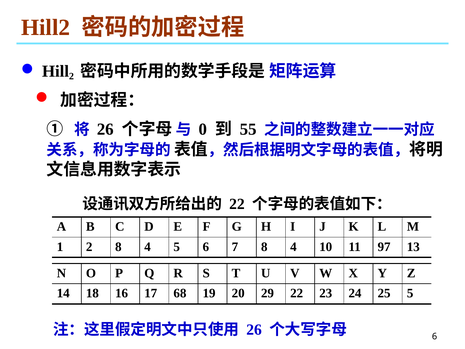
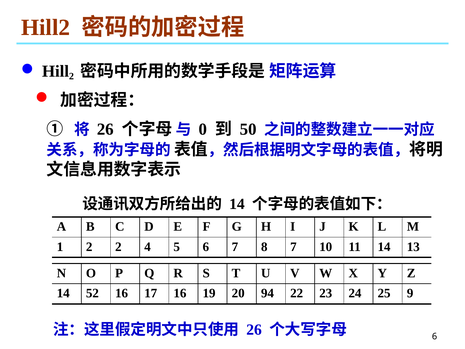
55: 55 -> 50
22 at (237, 204): 22 -> 14
2 8: 8 -> 2
7 8 4: 4 -> 7
11 97: 97 -> 14
18: 18 -> 52
17 68: 68 -> 16
29: 29 -> 94
25 5: 5 -> 9
